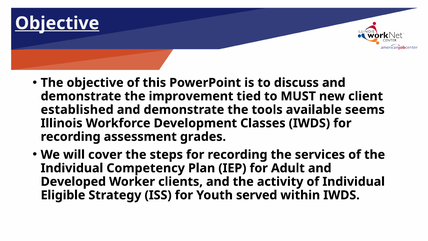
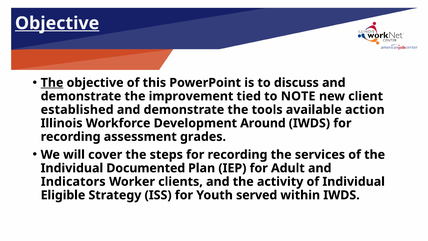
The at (52, 83) underline: none -> present
MUST: MUST -> NOTE
seems: seems -> action
Classes: Classes -> Around
Competency: Competency -> Documented
Developed: Developed -> Indicators
